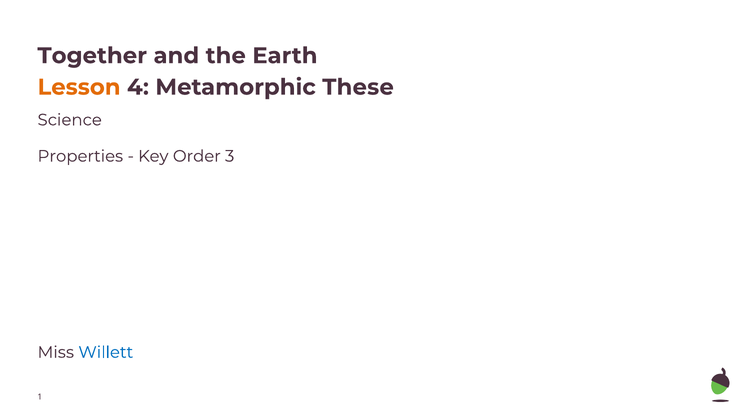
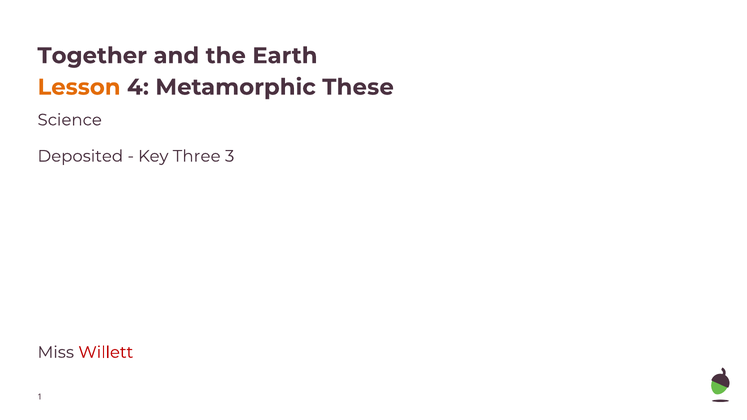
Properties: Properties -> Deposited
Order: Order -> Three
Willett colour: blue -> red
